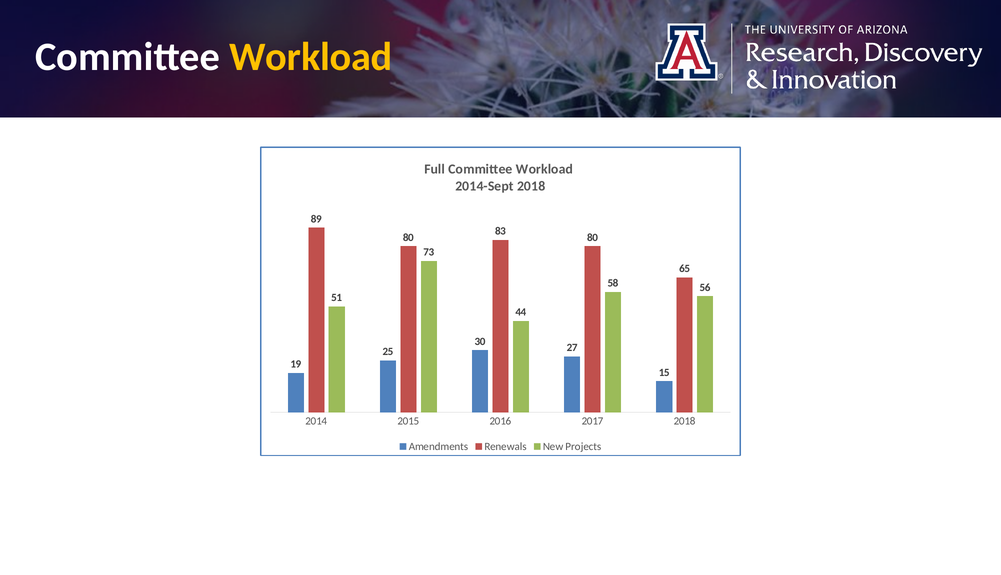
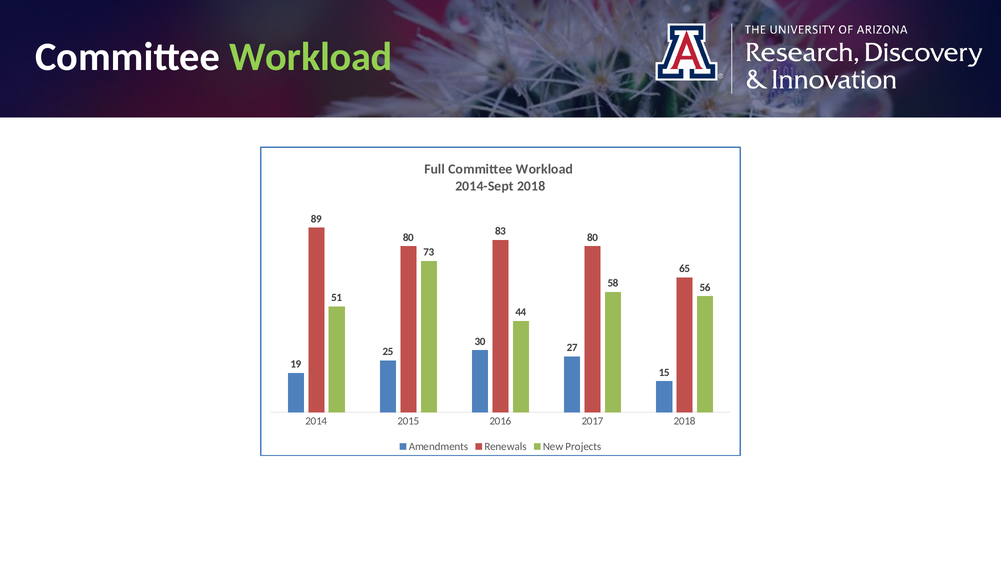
Workload at (311, 57) colour: yellow -> light green
